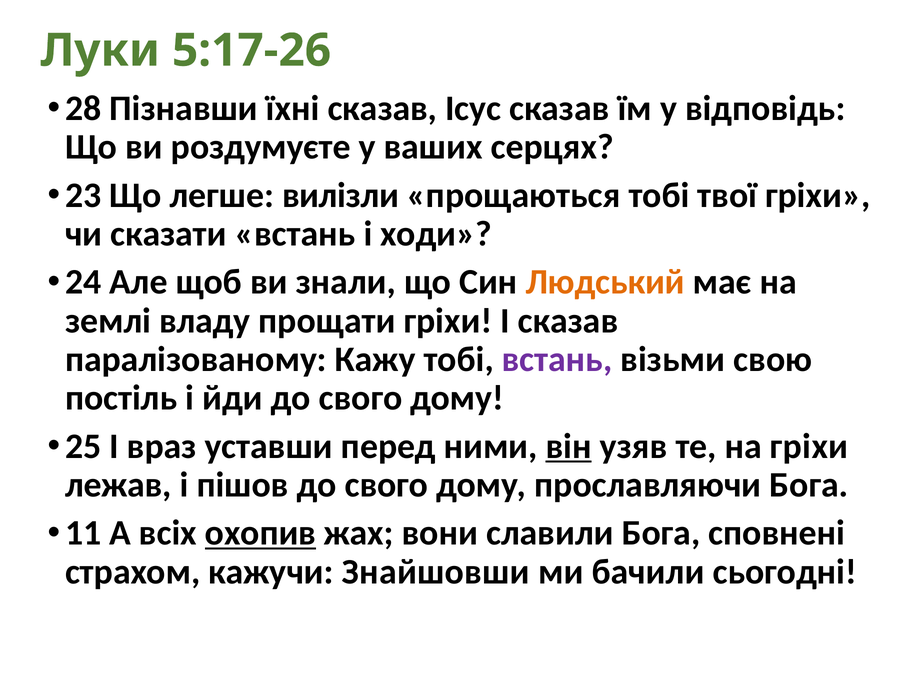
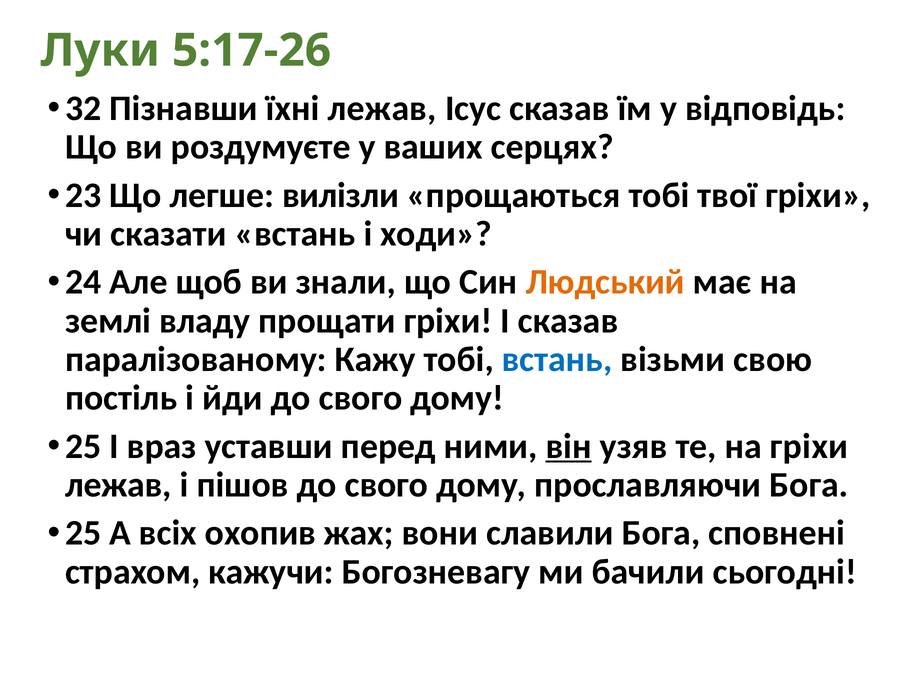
28: 28 -> 32
їхні сказав: сказав -> лежав
встань at (557, 359) colour: purple -> blue
11 at (83, 533): 11 -> 25
охопив underline: present -> none
Знайшовши: Знайшовши -> Богозневагу
